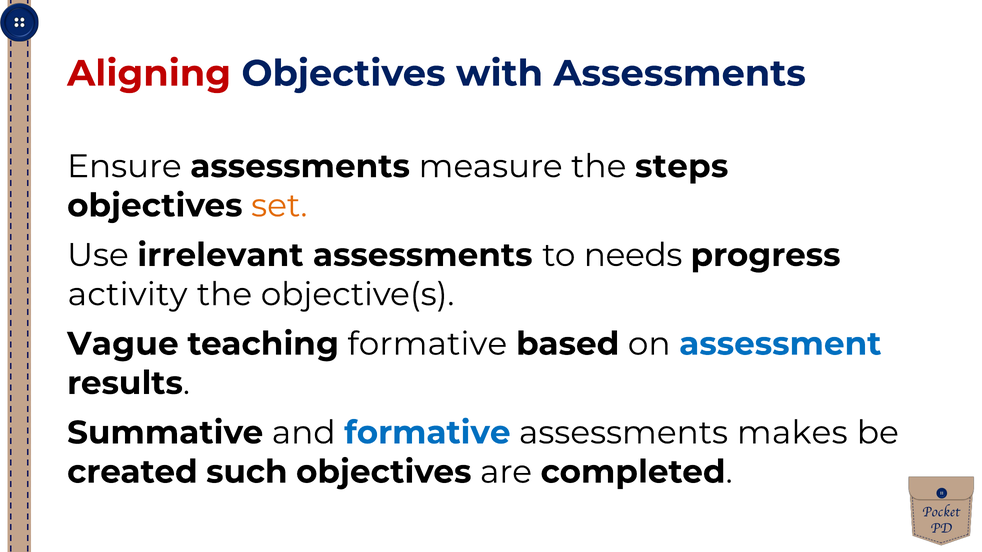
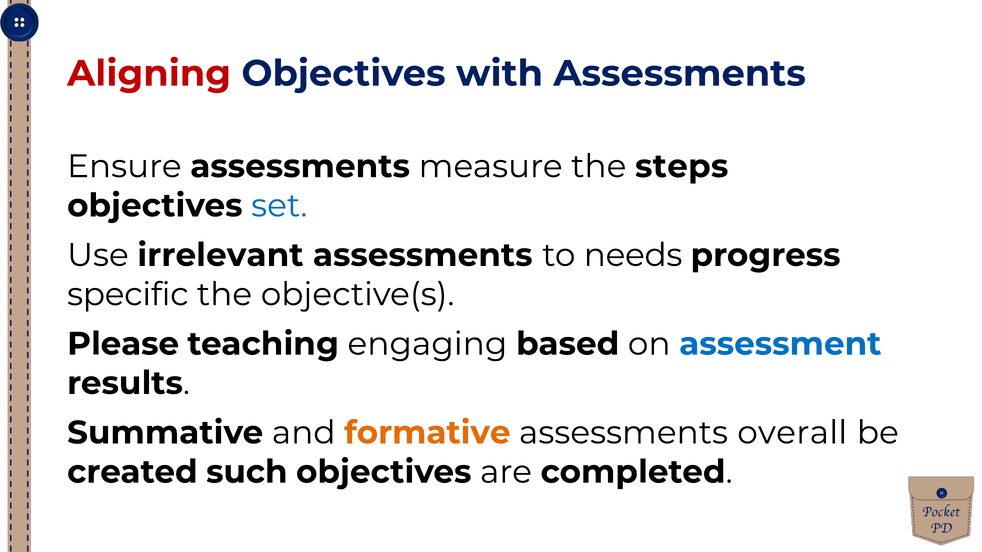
set colour: orange -> blue
activity: activity -> specific
Vague: Vague -> Please
teaching formative: formative -> engaging
formative at (427, 433) colour: blue -> orange
makes: makes -> overall
